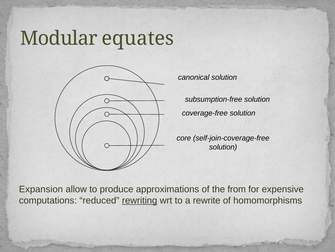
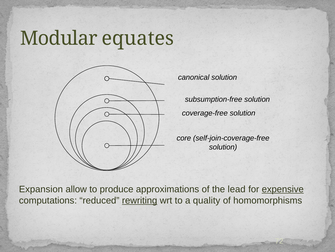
from: from -> lead
expensive underline: none -> present
rewrite: rewrite -> quality
